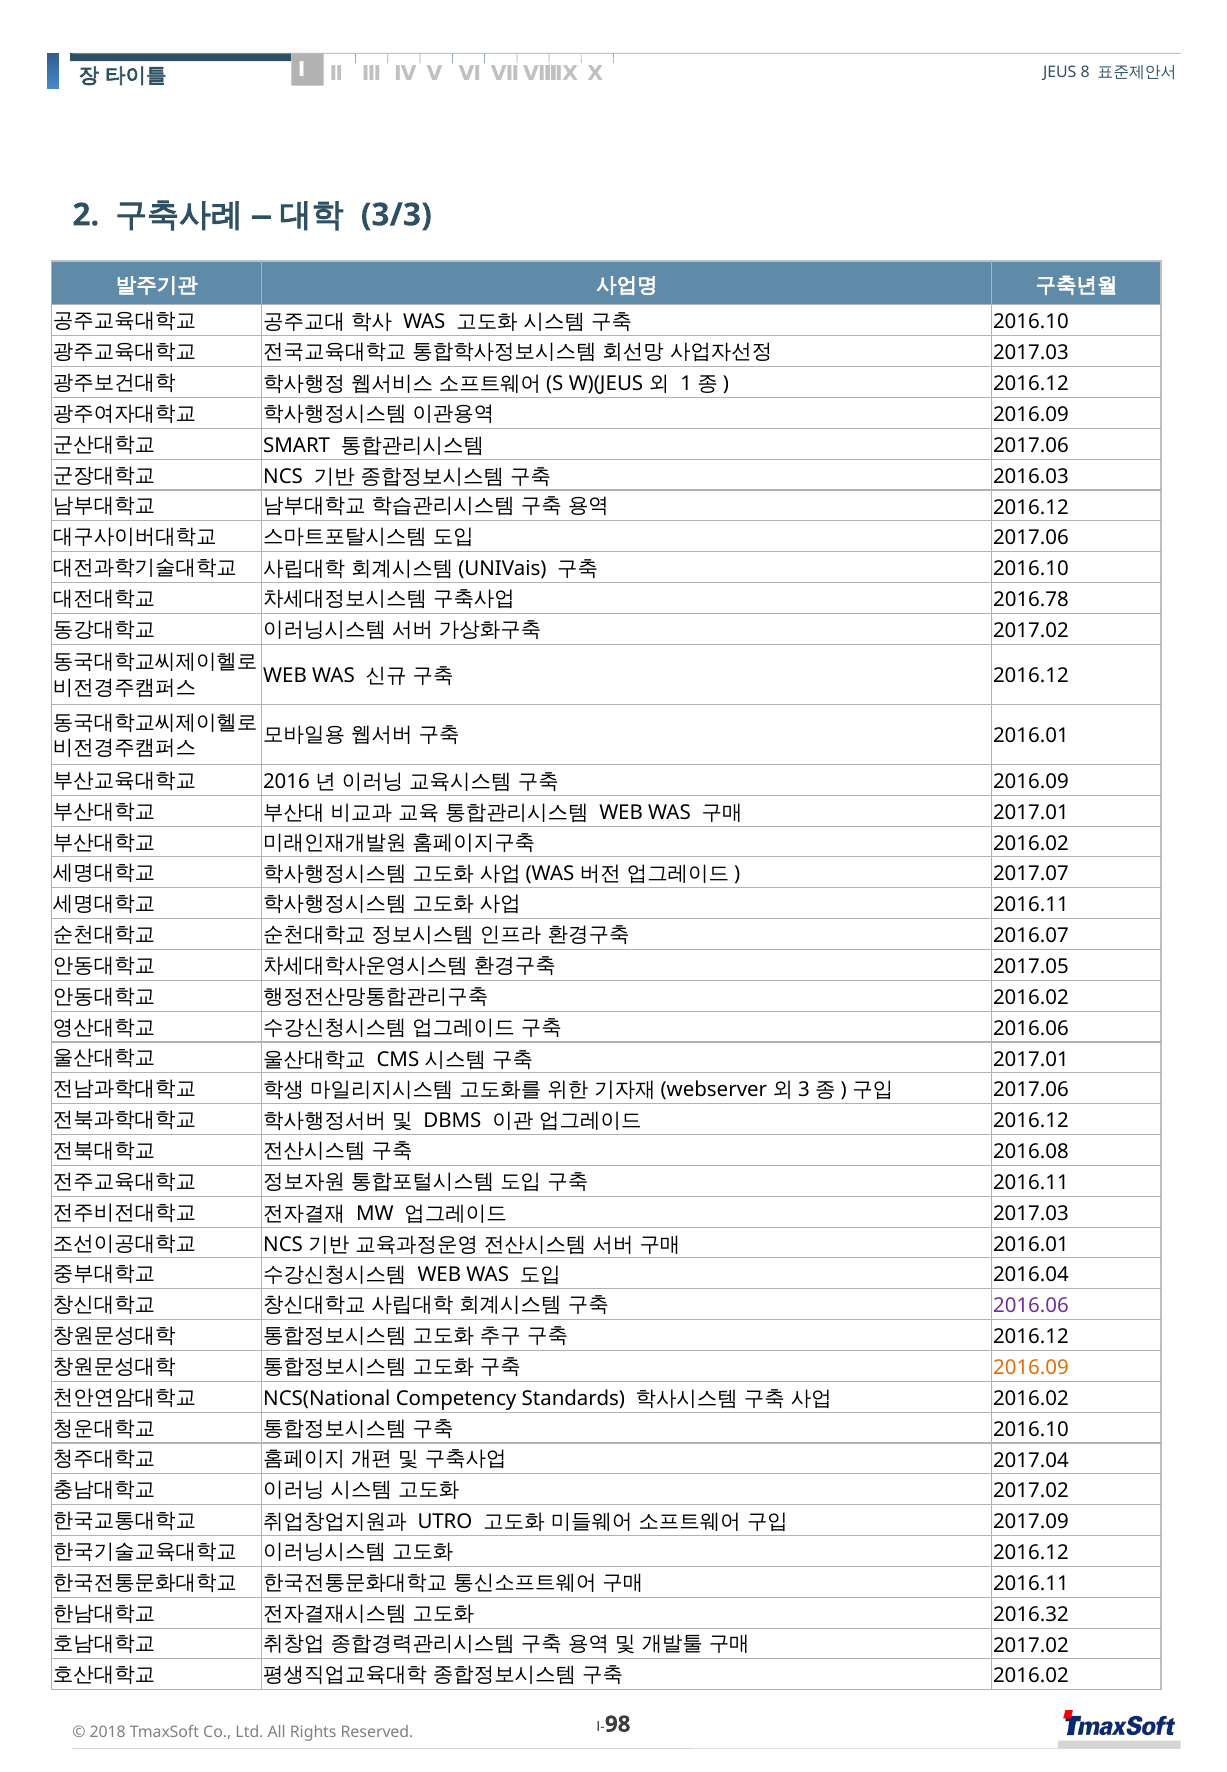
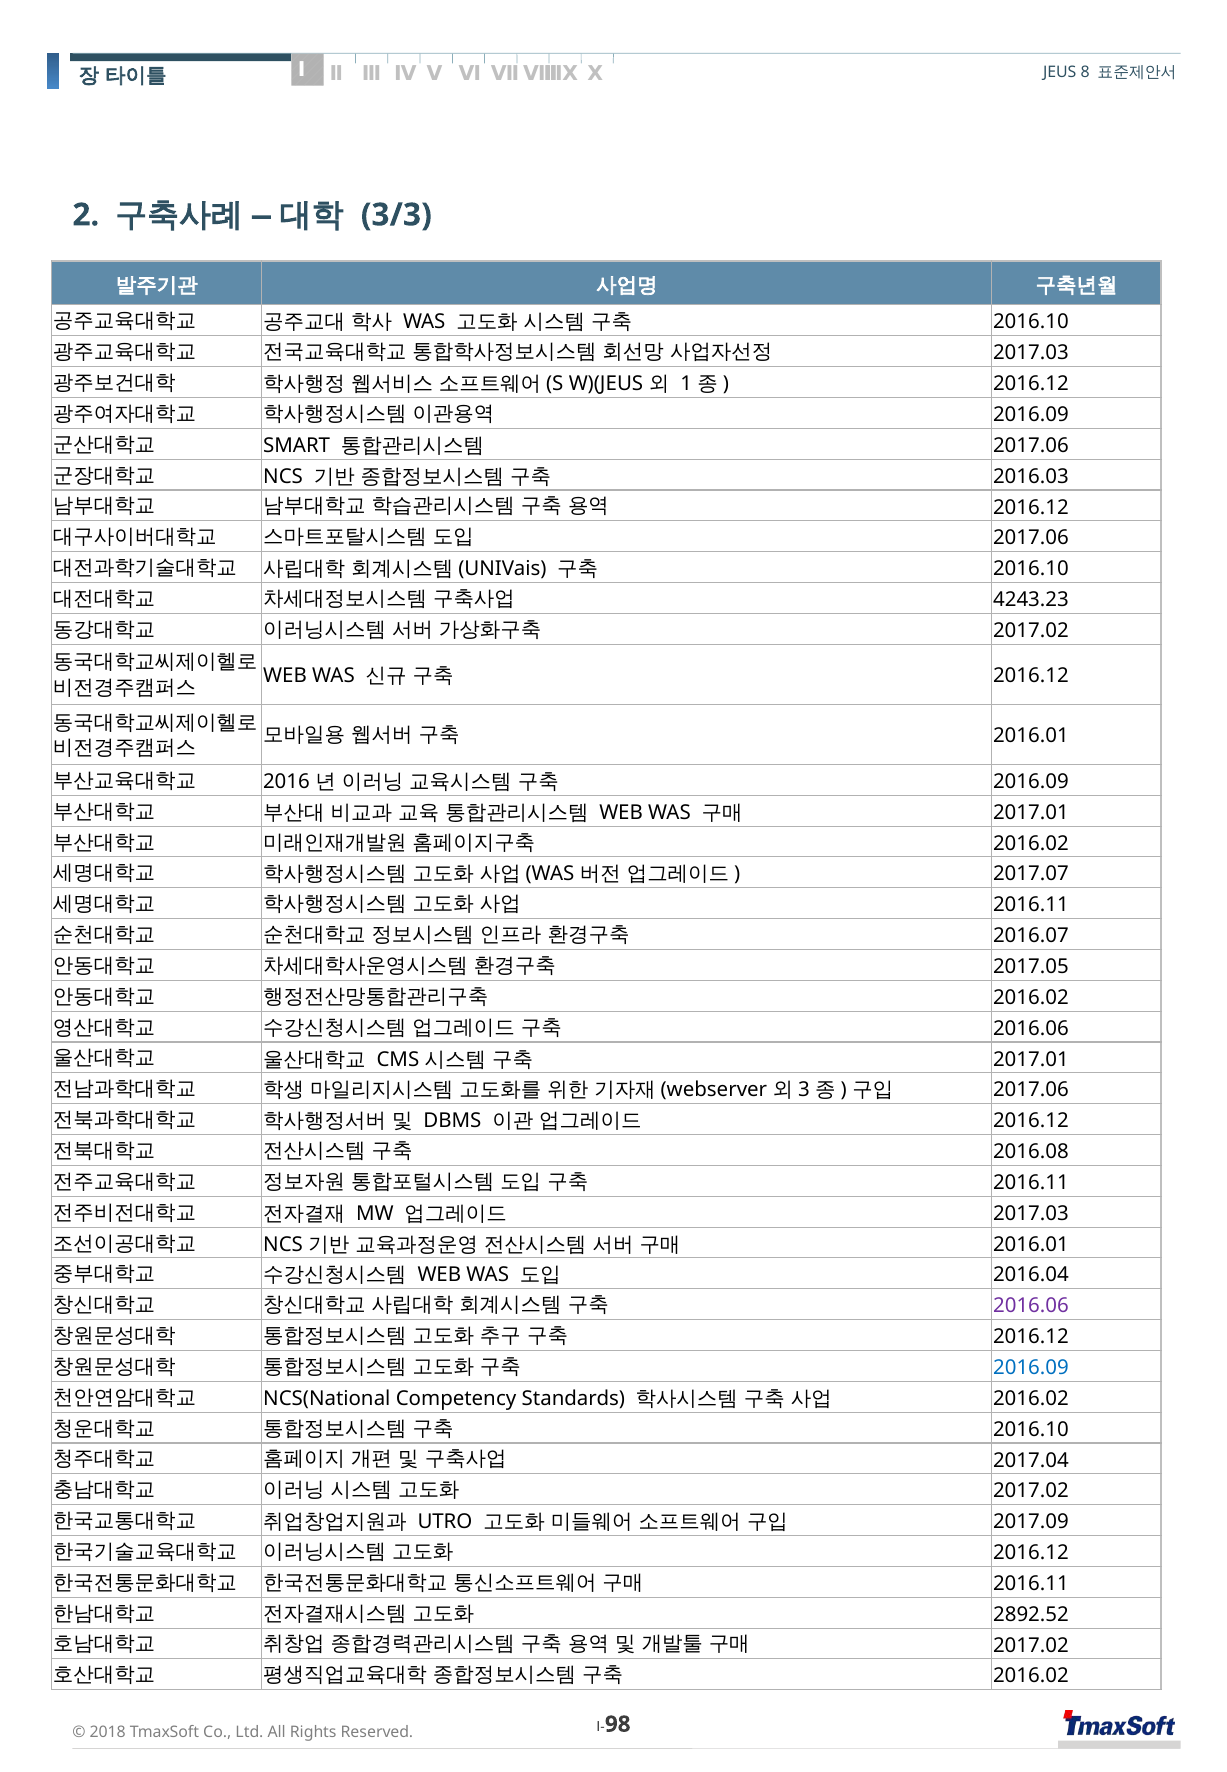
2016.78: 2016.78 -> 4243.23
2016.09 at (1031, 1368) colour: orange -> blue
2016.32: 2016.32 -> 2892.52
